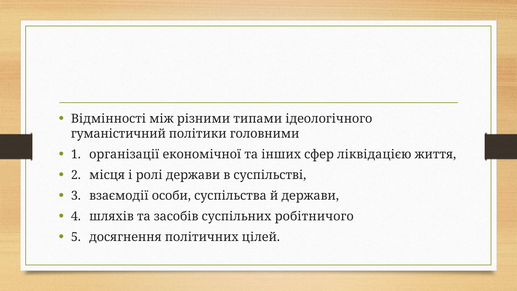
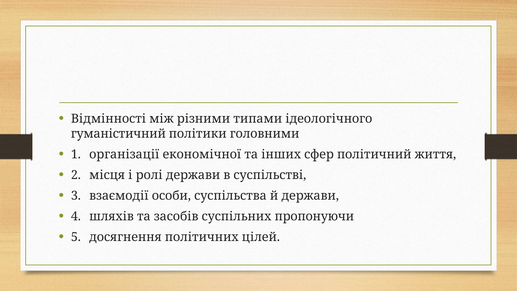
ліквідацією: ліквідацією -> політичний
робітничого: робітничого -> пропонуючи
